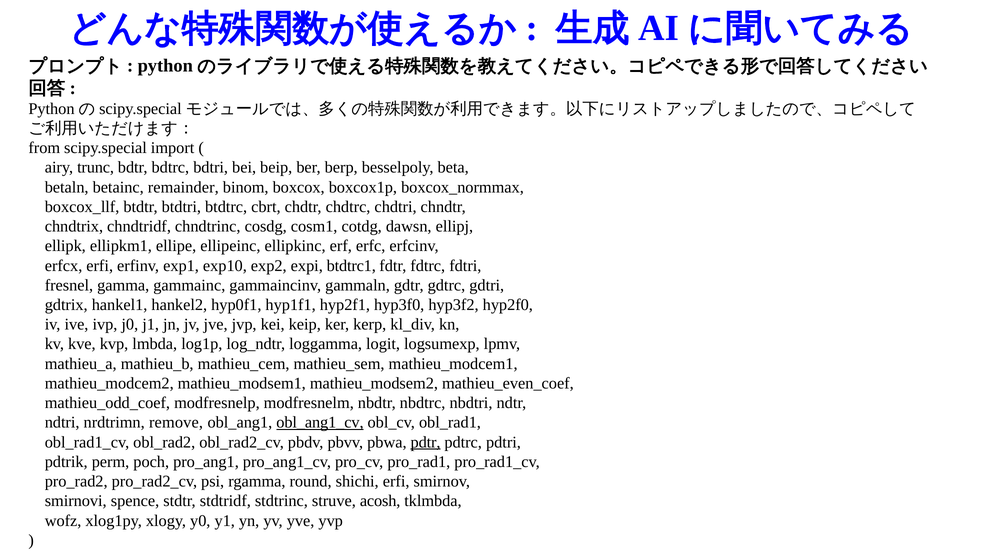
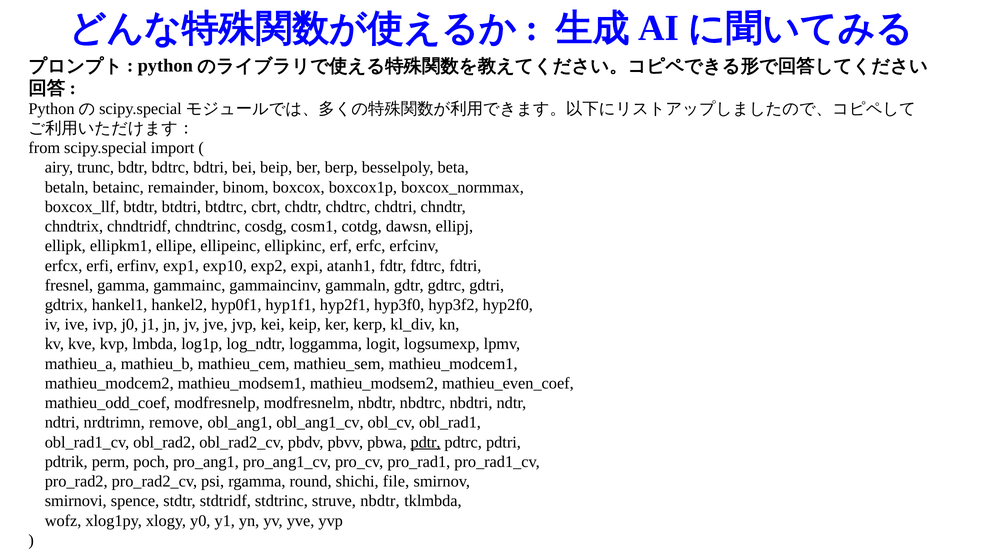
btdtrc1: btdtrc1 -> atanh1
obl_ang1_cv underline: present -> none
shichi erfi: erfi -> file
struve acosh: acosh -> nbdtr
